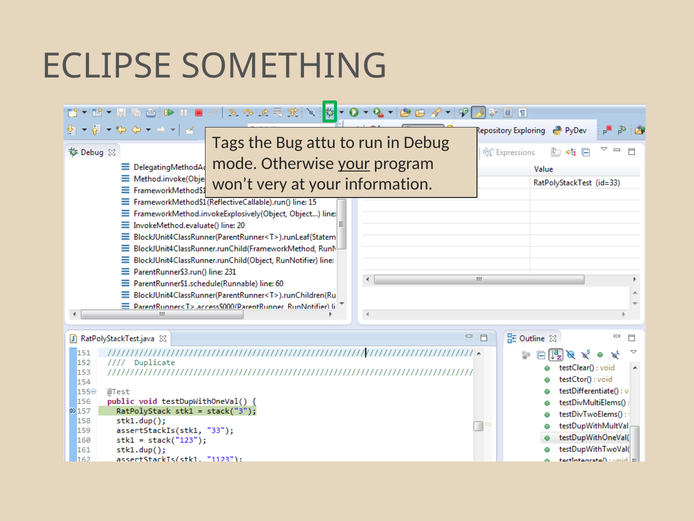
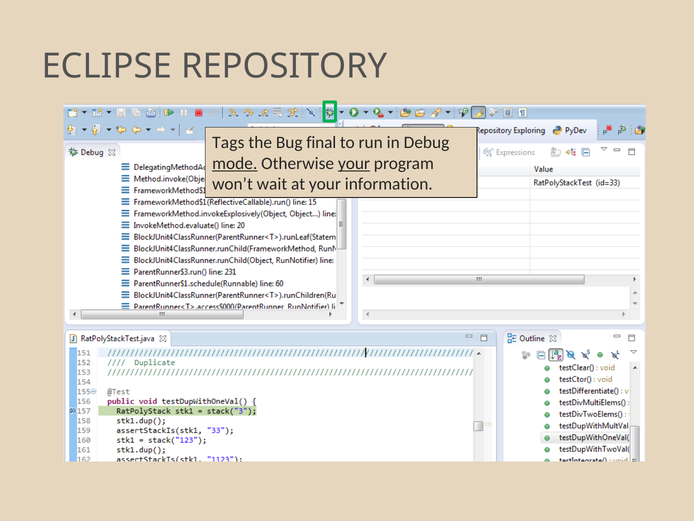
SOMETHING: SOMETHING -> REPOSITORY
attu: attu -> final
mode underline: none -> present
very: very -> wait
